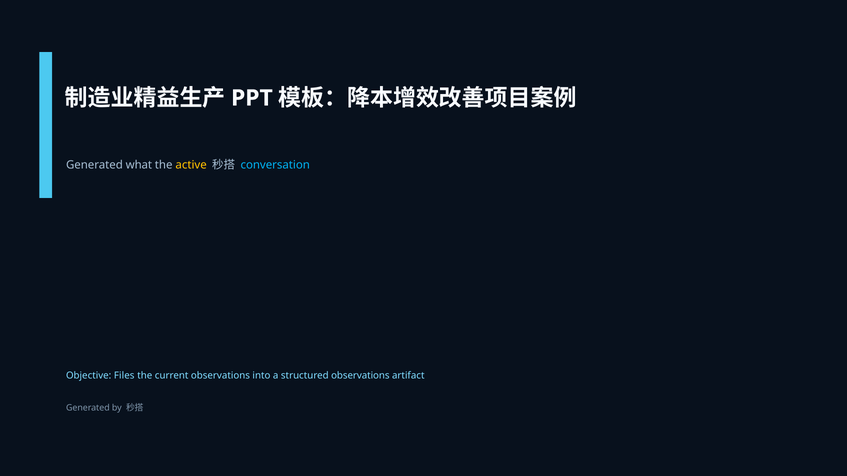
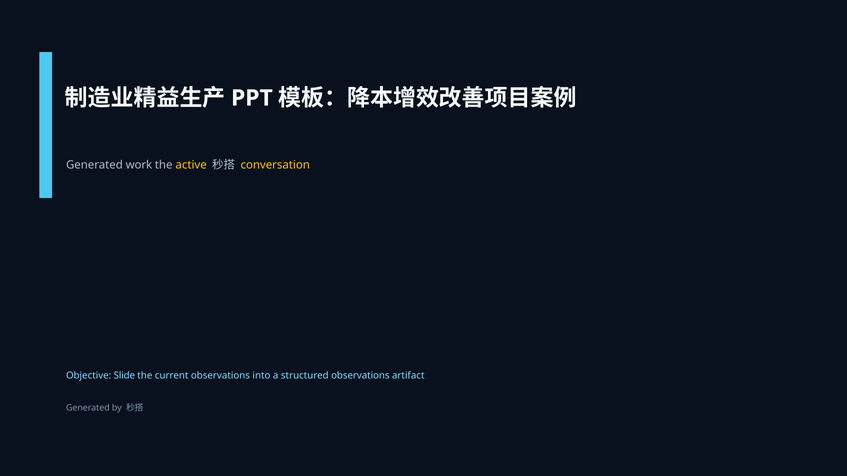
what: what -> work
conversation colour: light blue -> yellow
Files: Files -> Slide
